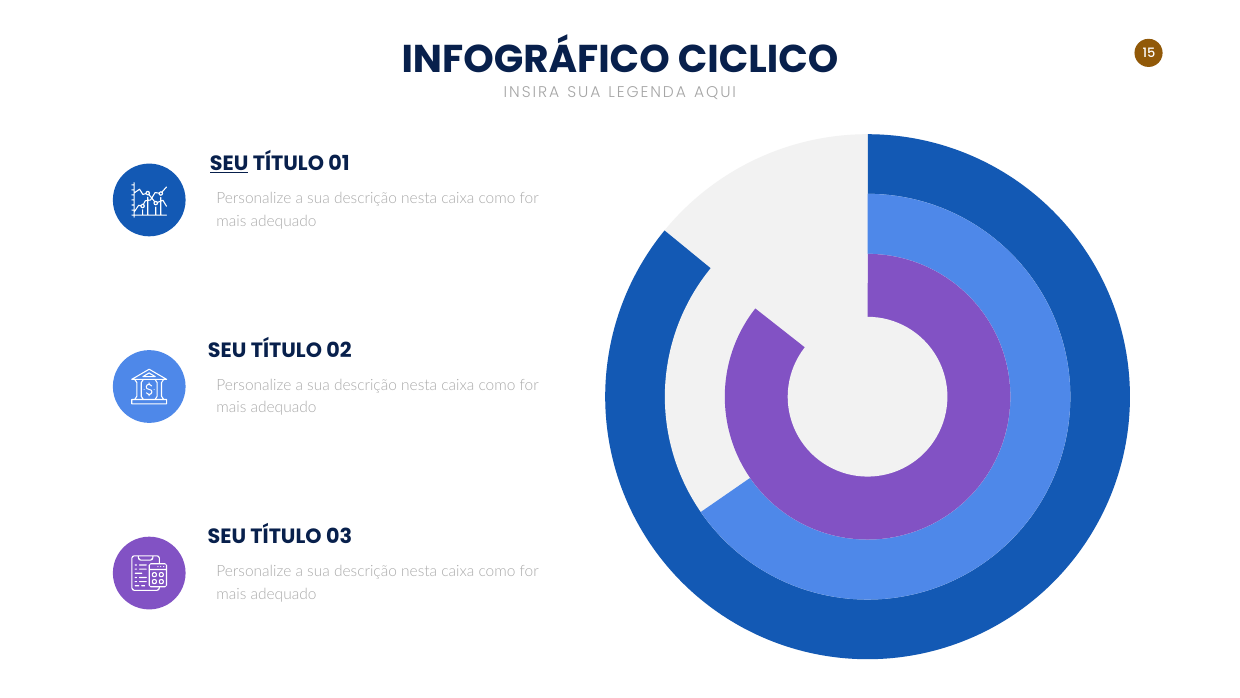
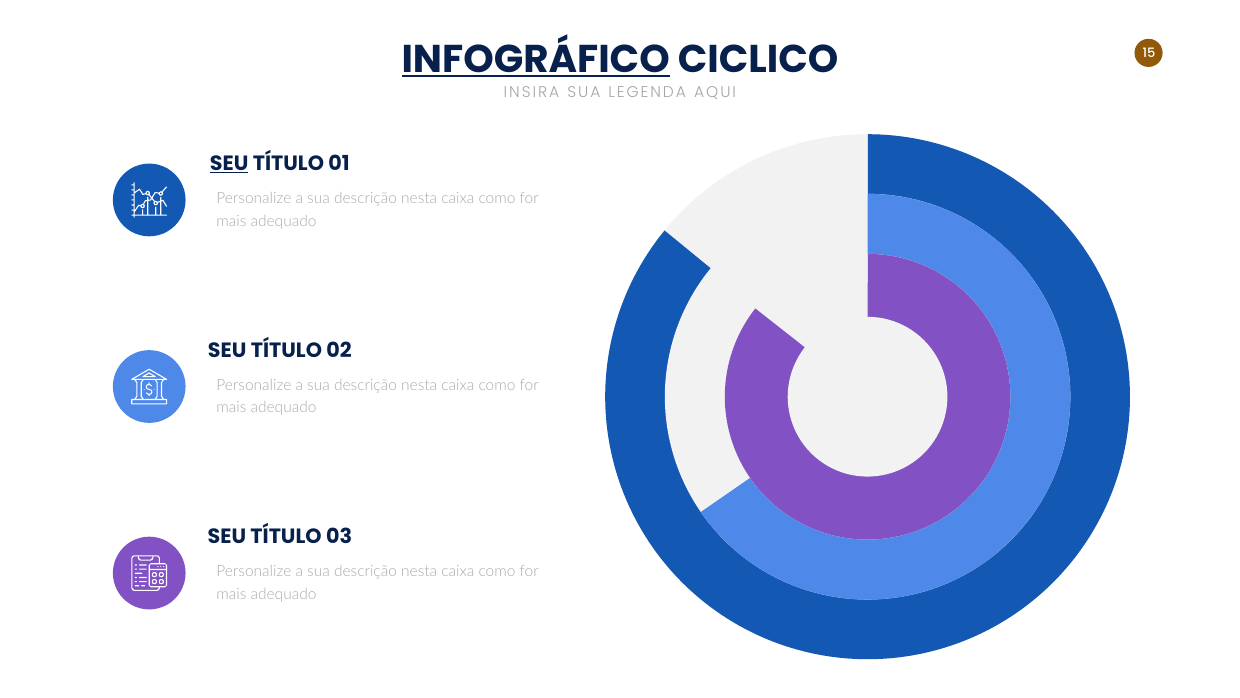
INFOGRÁFICO underline: none -> present
